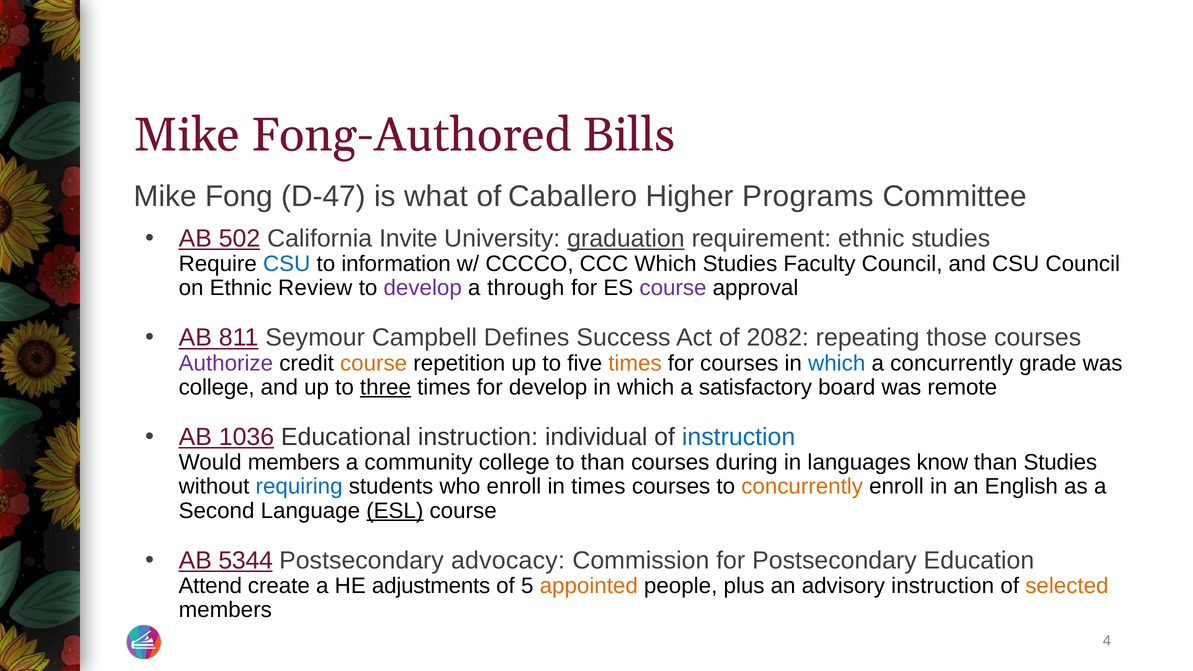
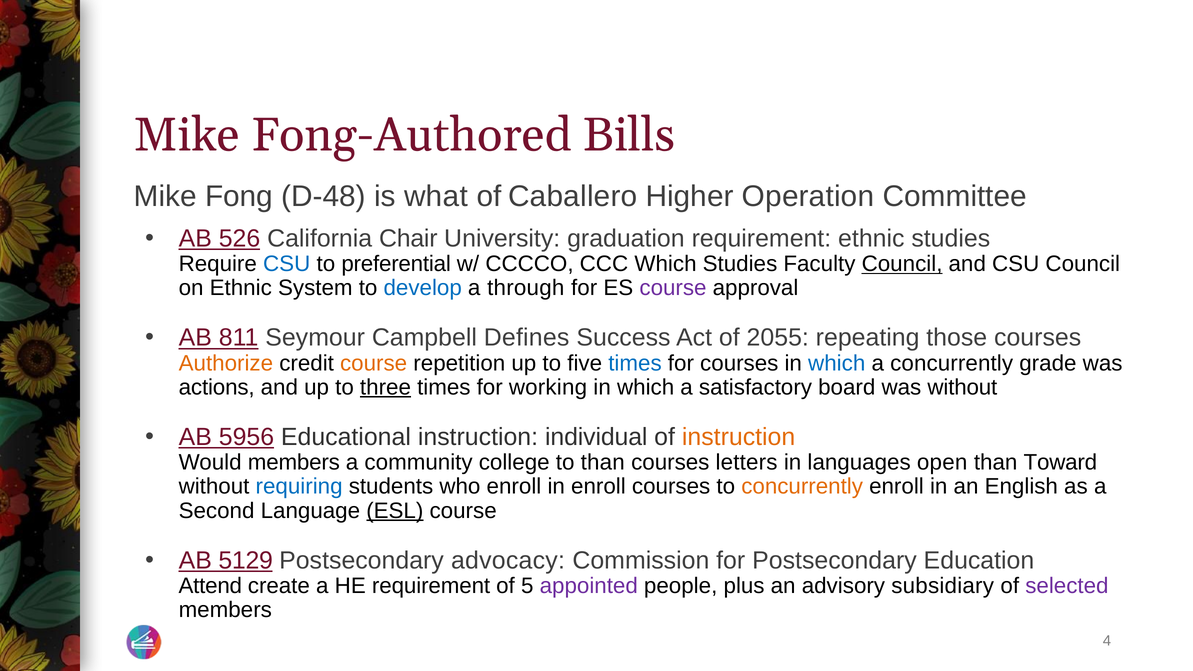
D-47: D-47 -> D-48
Programs: Programs -> Operation
502: 502 -> 526
Invite: Invite -> Chair
graduation underline: present -> none
information: information -> preferential
Council at (902, 264) underline: none -> present
Review: Review -> System
develop at (423, 288) colour: purple -> blue
2082: 2082 -> 2055
Authorize colour: purple -> orange
times at (635, 363) colour: orange -> blue
college at (217, 387): college -> actions
for develop: develop -> working
was remote: remote -> without
1036: 1036 -> 5956
instruction at (739, 437) colour: blue -> orange
during: during -> letters
know: know -> open
than Studies: Studies -> Toward
in times: times -> enroll
5344: 5344 -> 5129
HE adjustments: adjustments -> requirement
appointed colour: orange -> purple
advisory instruction: instruction -> subsidiary
selected colour: orange -> purple
